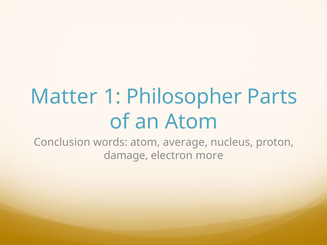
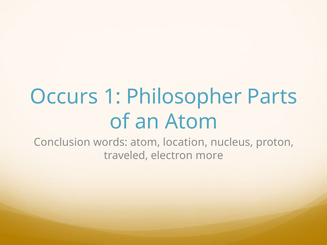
Matter: Matter -> Occurs
average: average -> location
damage: damage -> traveled
